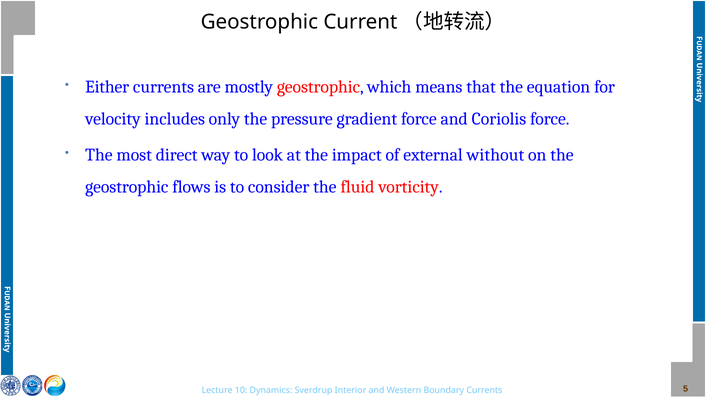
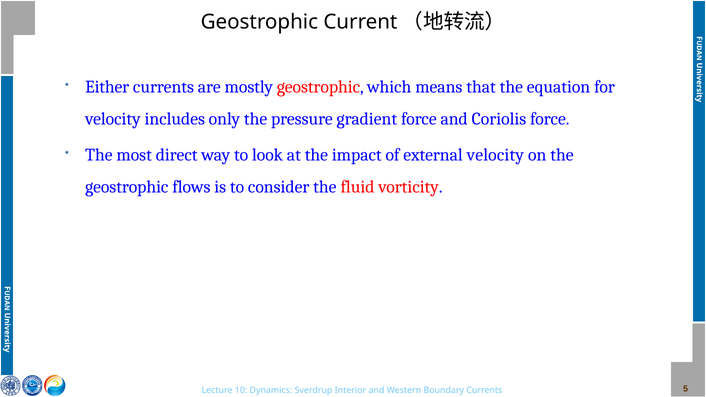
external without: without -> velocity
